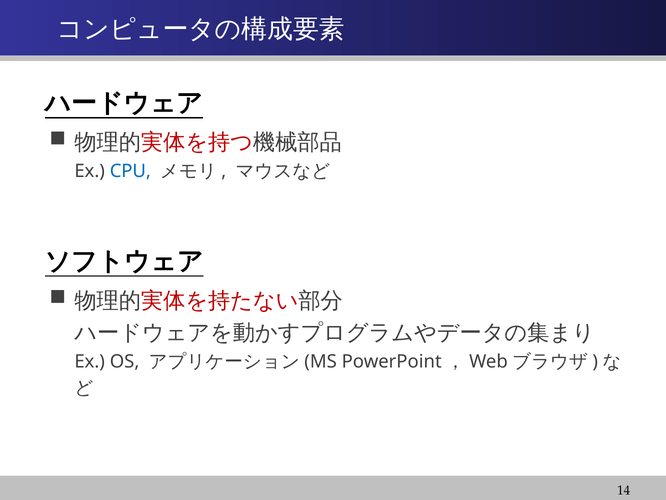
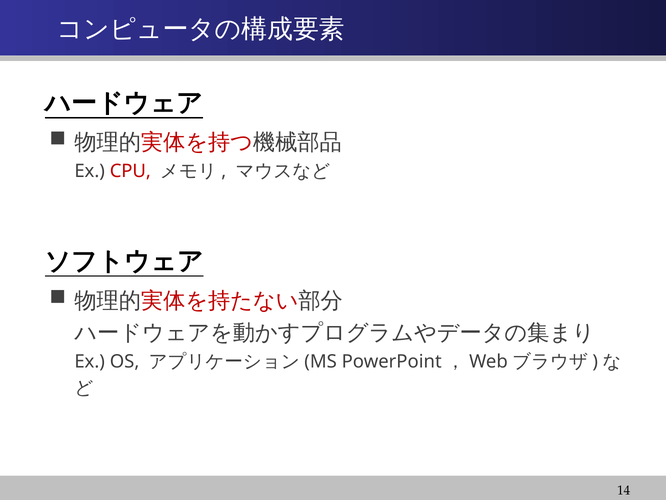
CPU colour: blue -> red
